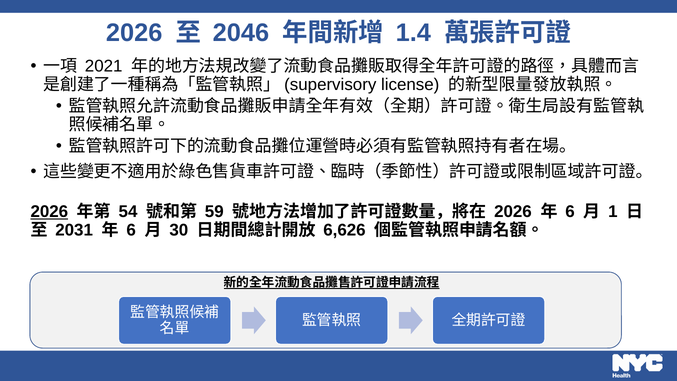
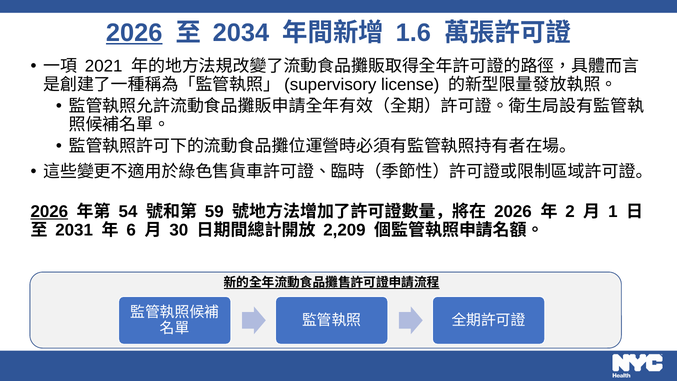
2026 at (134, 33) underline: none -> present
2046: 2046 -> 2034
1.4: 1.4 -> 1.6
6 at (570, 212): 6 -> 2
6,626: 6,626 -> 2,209
